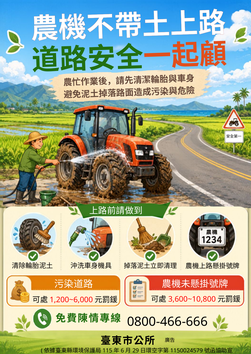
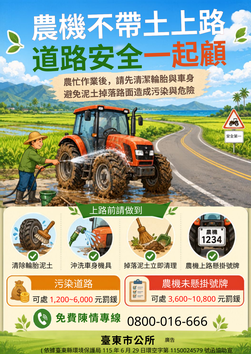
0800-466-666: 0800-466-666 -> 0800-016-666
